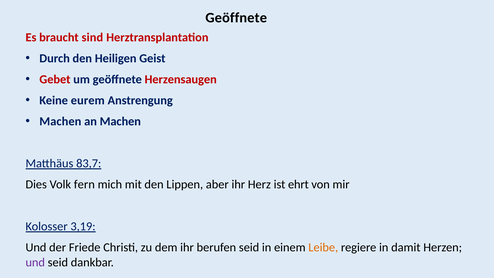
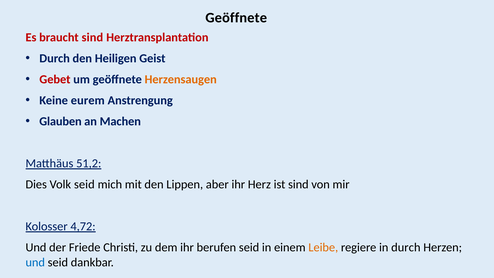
Herzensaugen colour: red -> orange
Machen at (60, 122): Machen -> Glauben
83,7: 83,7 -> 51,2
Volk fern: fern -> seid
ist ehrt: ehrt -> sind
3,19: 3,19 -> 4,72
in damit: damit -> durch
und at (35, 262) colour: purple -> blue
